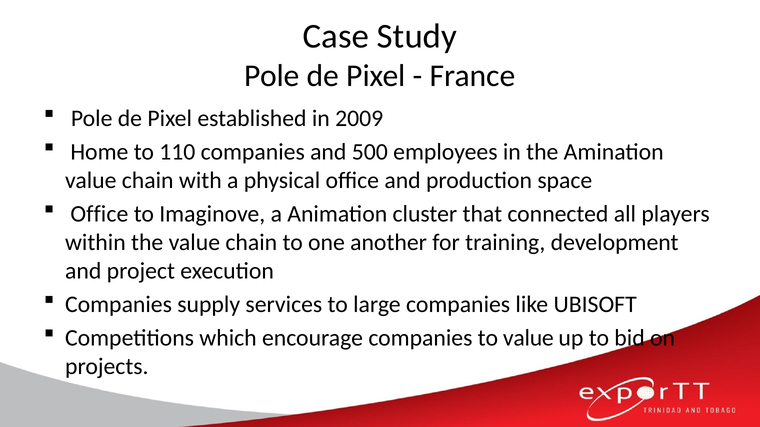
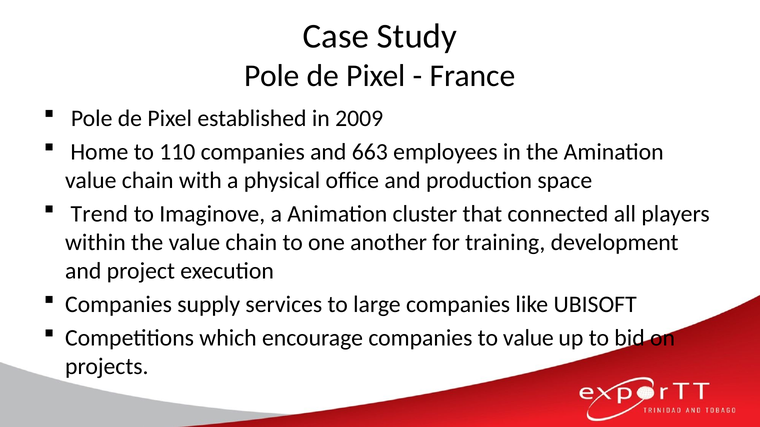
500: 500 -> 663
Office at (99, 214): Office -> Trend
